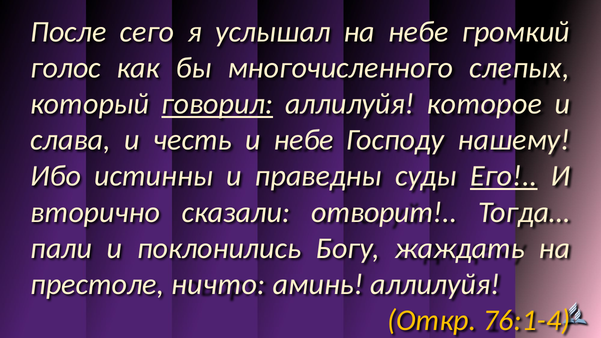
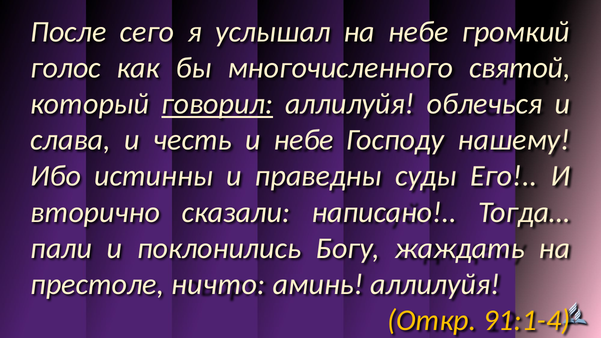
слепых: слепых -> святой
которое: которое -> облечься
Его underline: present -> none
отворит: отворит -> написано
76:1-4: 76:1-4 -> 91:1-4
